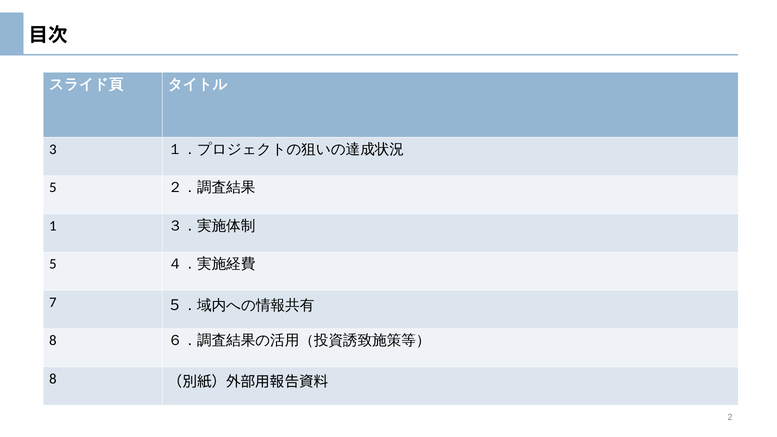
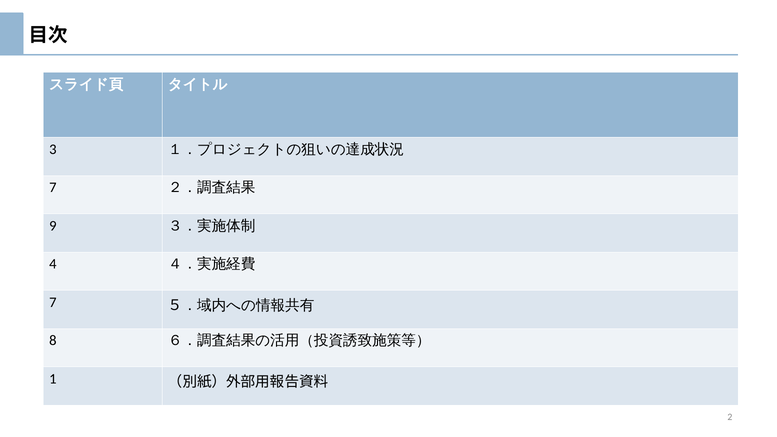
5​ at (55, 188): 5​ -> 7​
1​: 1​ -> 9​
5​ at (55, 264): 5​ -> 4​
8​ at (55, 379): 8​ -> 1​
